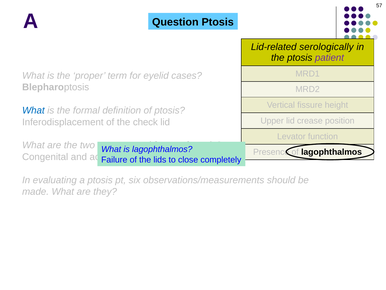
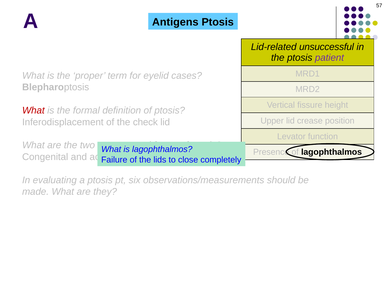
Question: Question -> Antigens
serologically: serologically -> unsuccessful
What at (33, 110) colour: blue -> red
